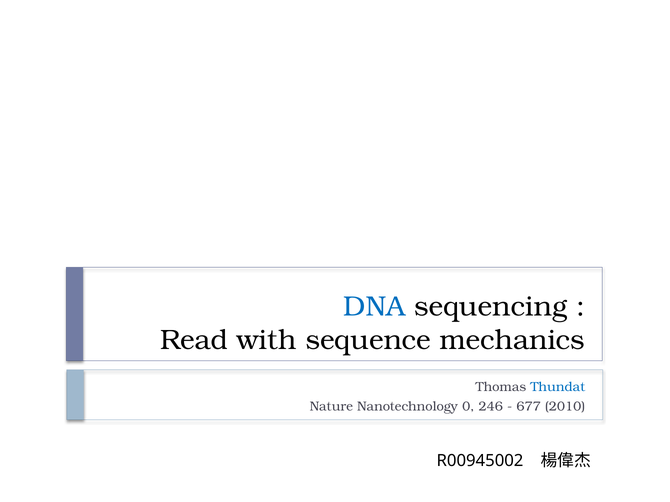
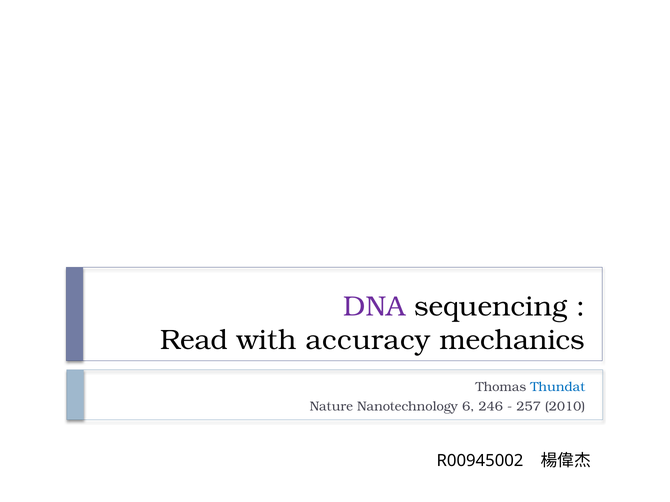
DNA colour: blue -> purple
sequence: sequence -> accuracy
0: 0 -> 6
677: 677 -> 257
